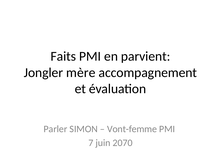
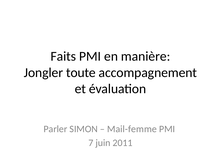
parvient: parvient -> manière
mère: mère -> toute
Vont-femme: Vont-femme -> Mail-femme
2070: 2070 -> 2011
